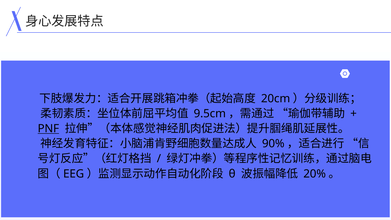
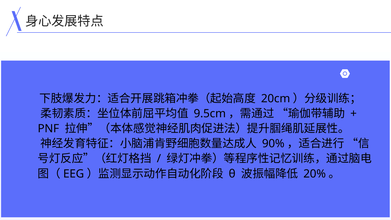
PNF underline: present -> none
